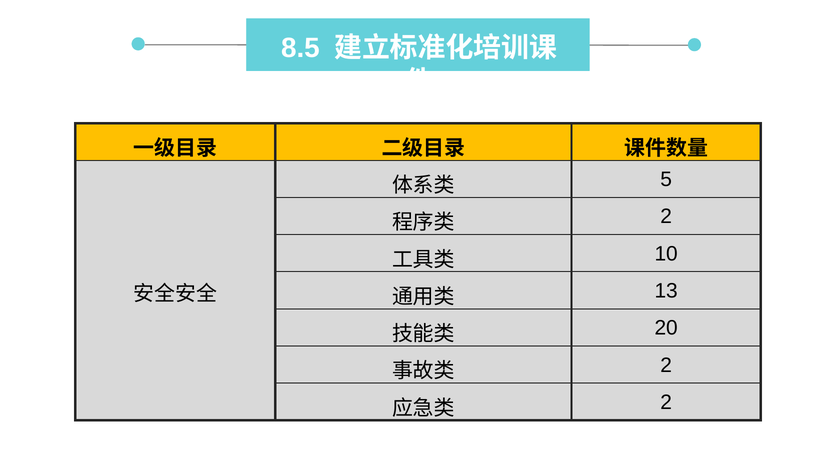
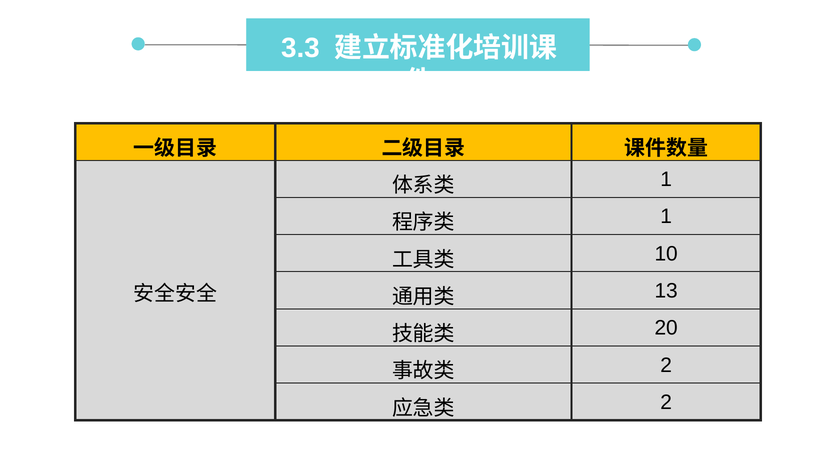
8.5: 8.5 -> 3.3
5 at (666, 180): 5 -> 1
2 at (666, 217): 2 -> 1
